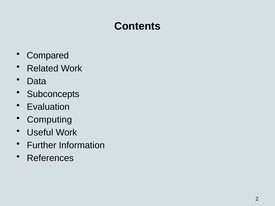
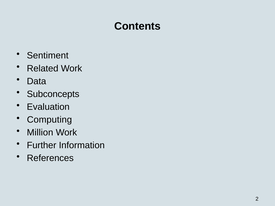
Compared: Compared -> Sentiment
Useful: Useful -> Million
